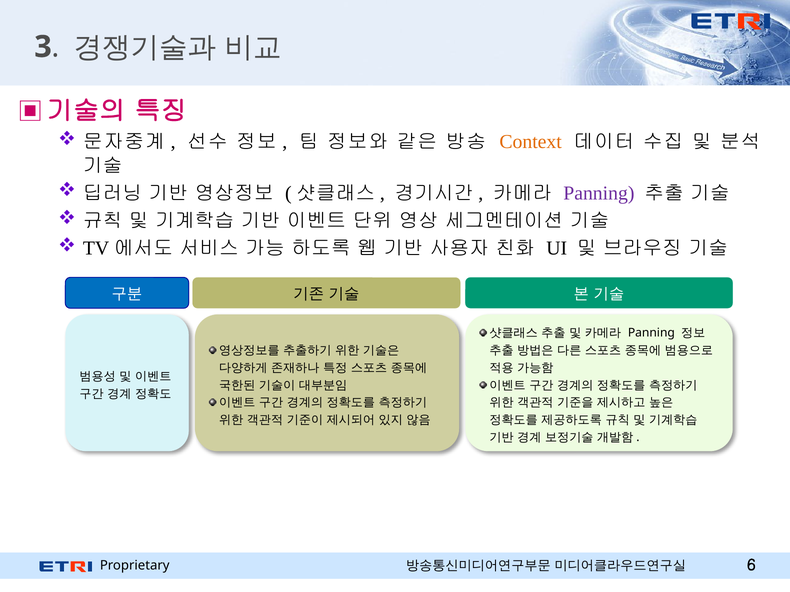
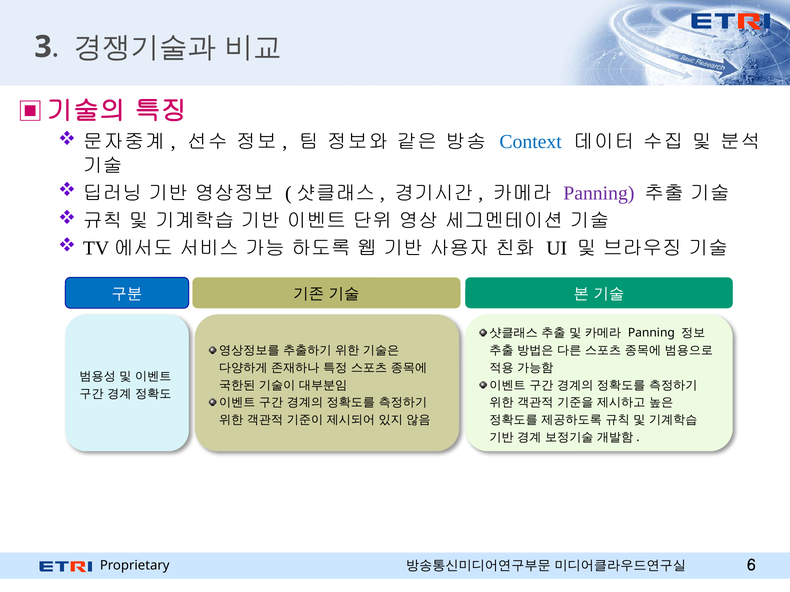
Context colour: orange -> blue
